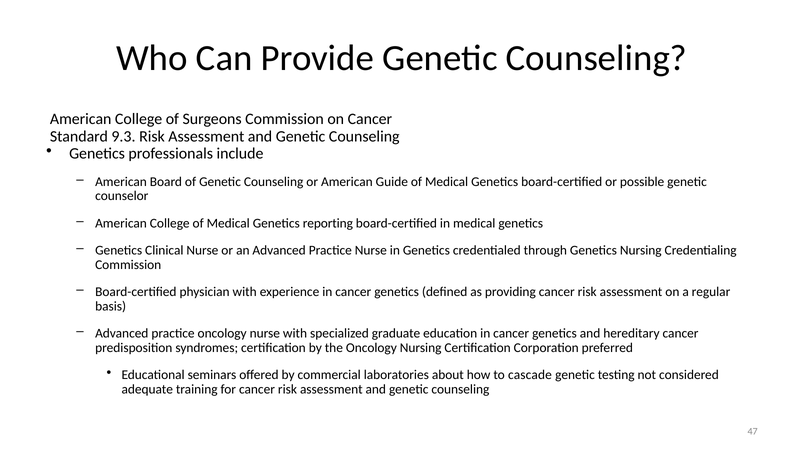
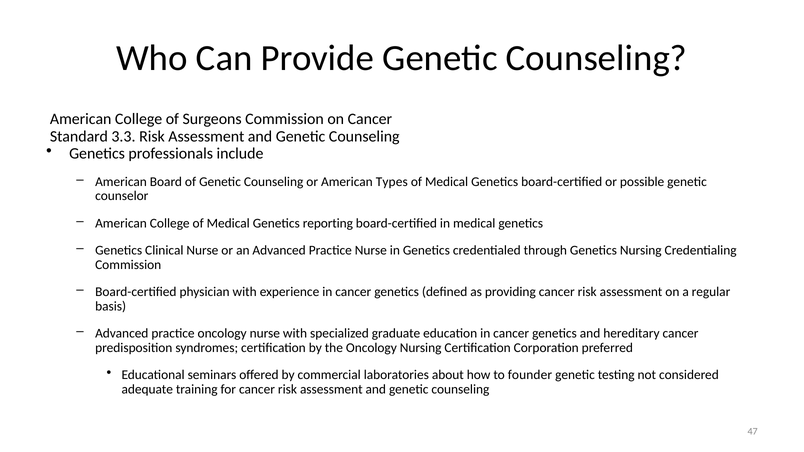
9.3: 9.3 -> 3.3
Guide: Guide -> Types
cascade: cascade -> founder
